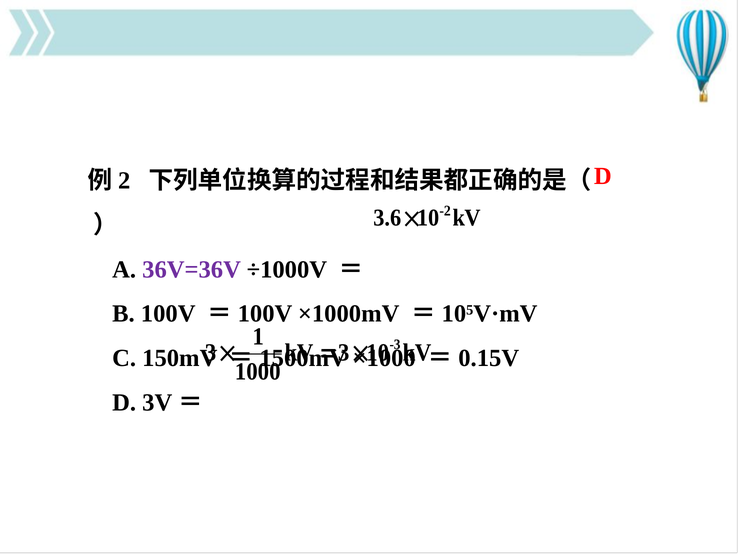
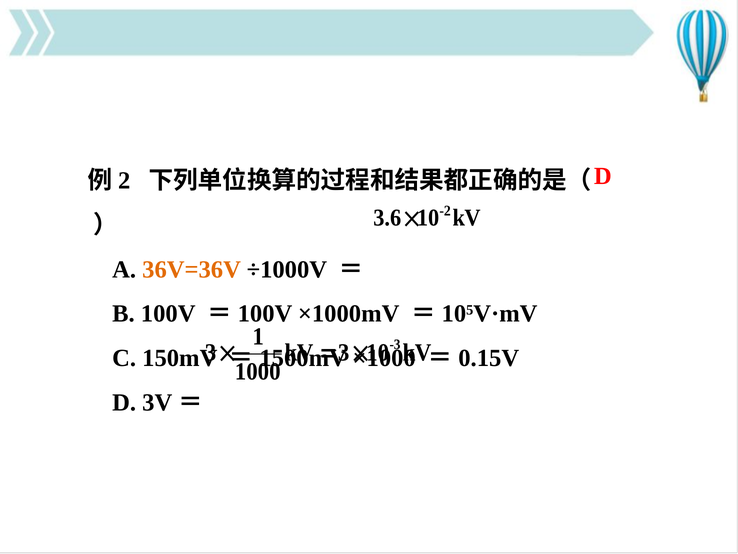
36V=36V colour: purple -> orange
